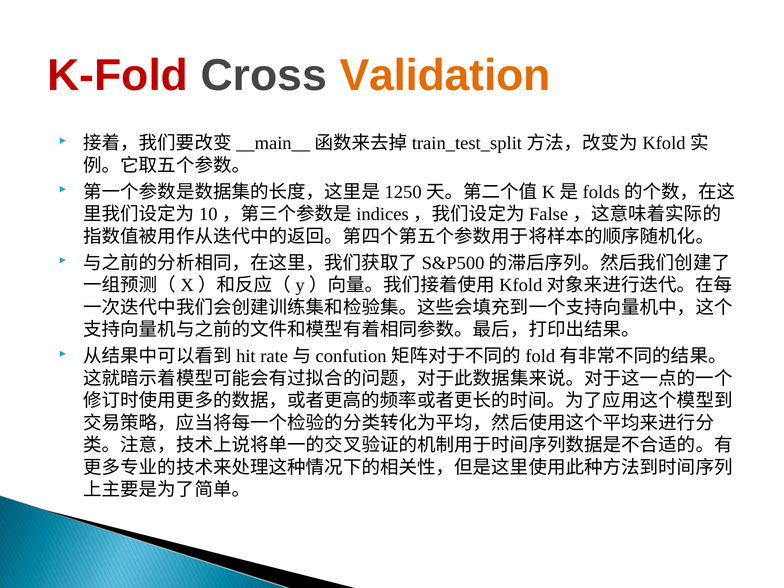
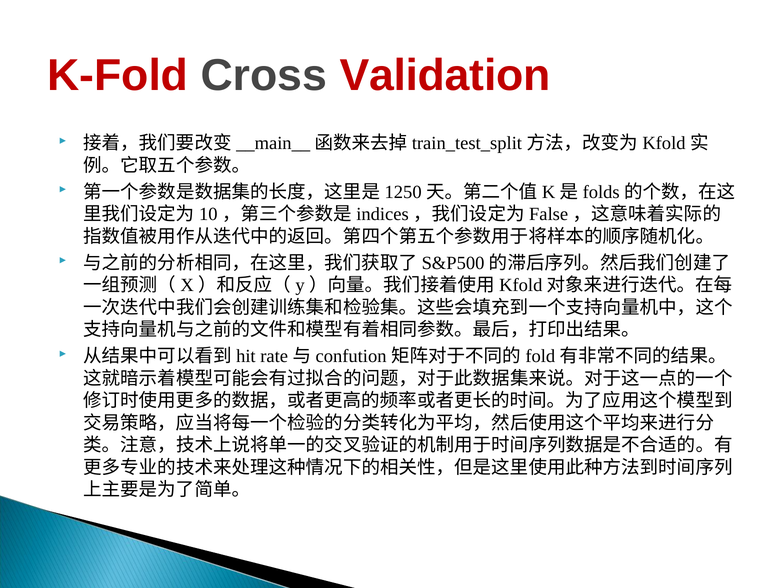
Validation colour: orange -> red
